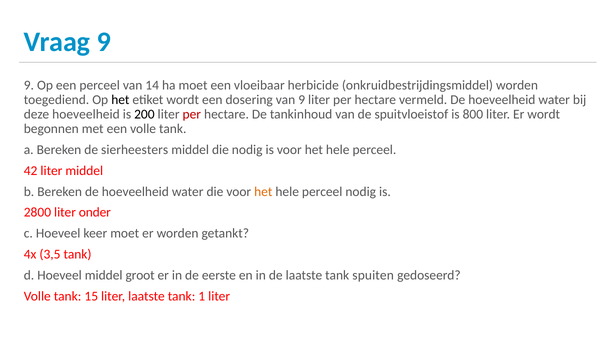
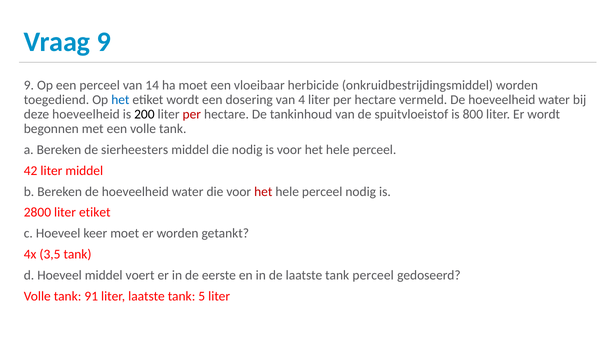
het at (120, 100) colour: black -> blue
van 9: 9 -> 4
het at (263, 192) colour: orange -> red
liter onder: onder -> etiket
groot: groot -> voert
tank spuiten: spuiten -> perceel
15: 15 -> 91
1: 1 -> 5
